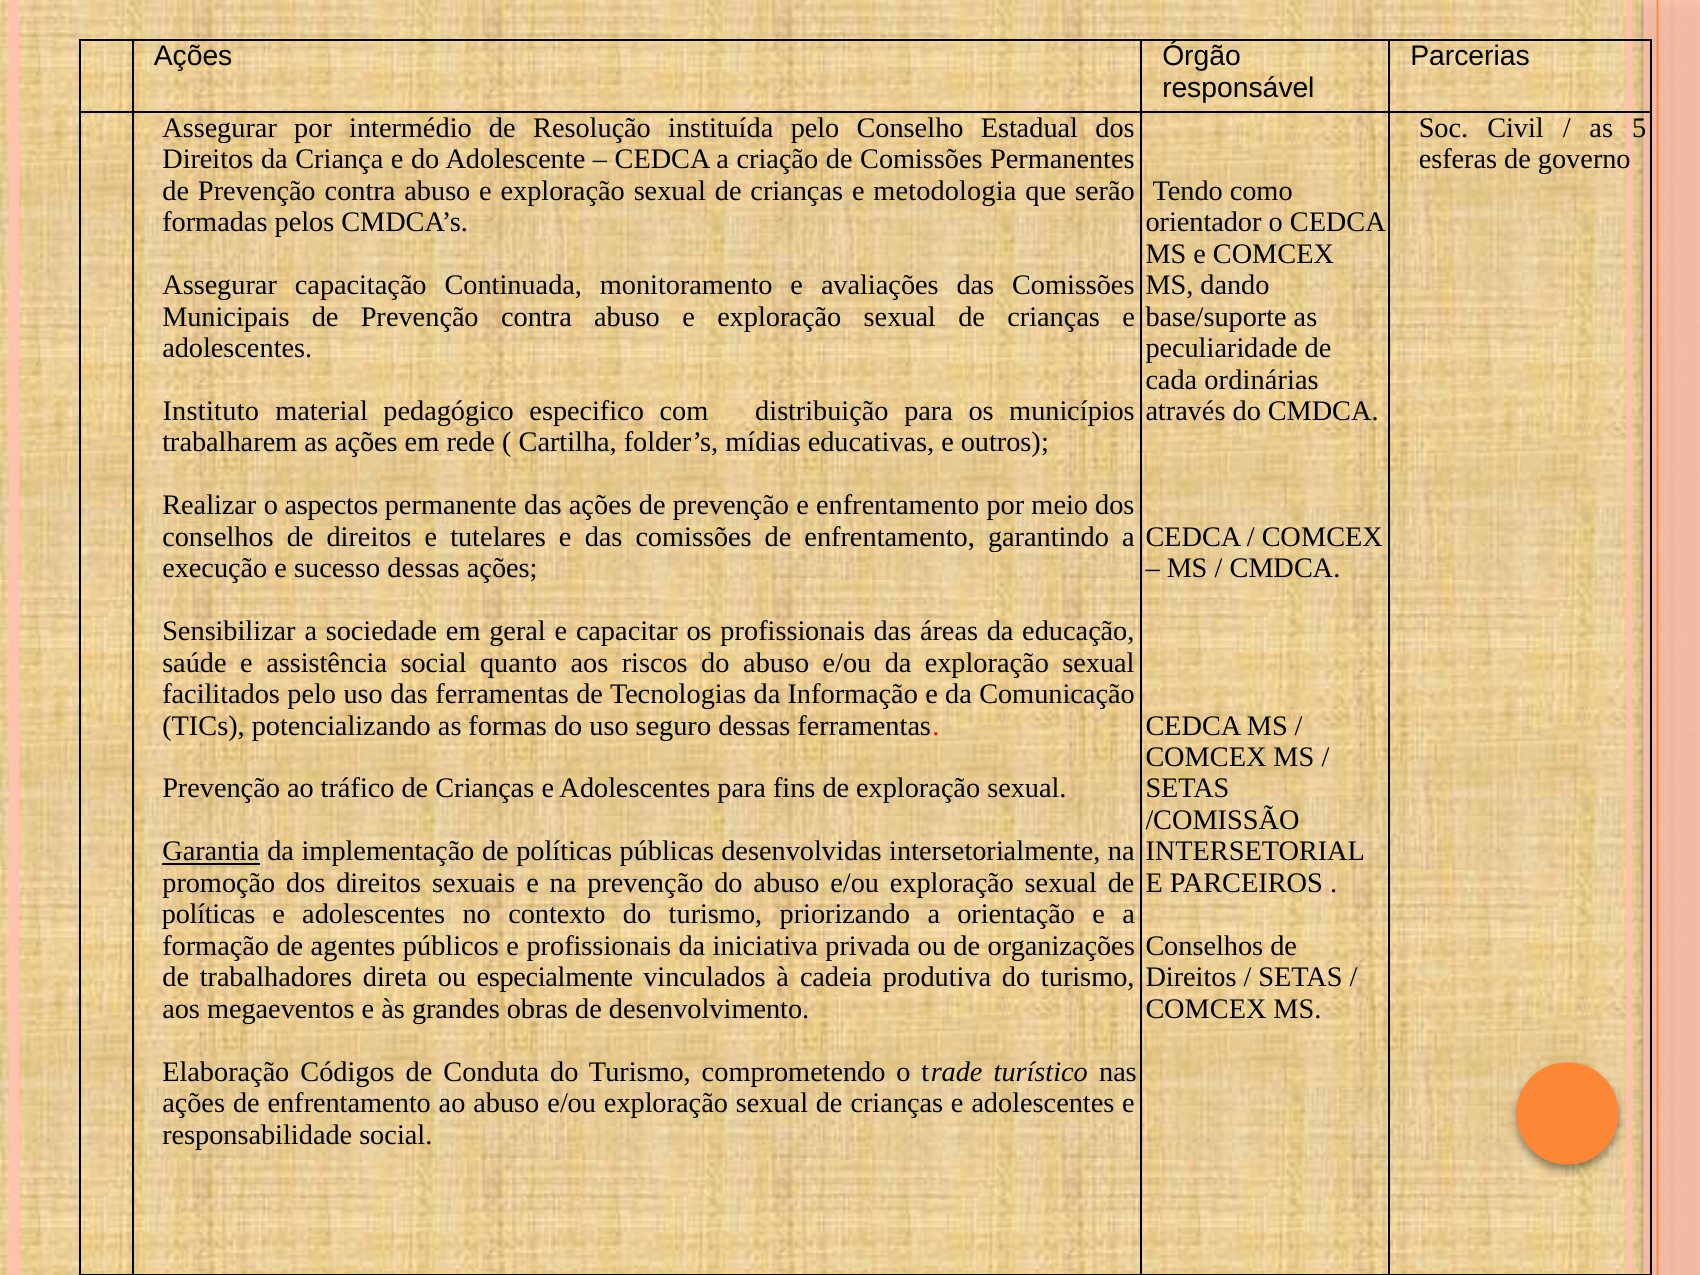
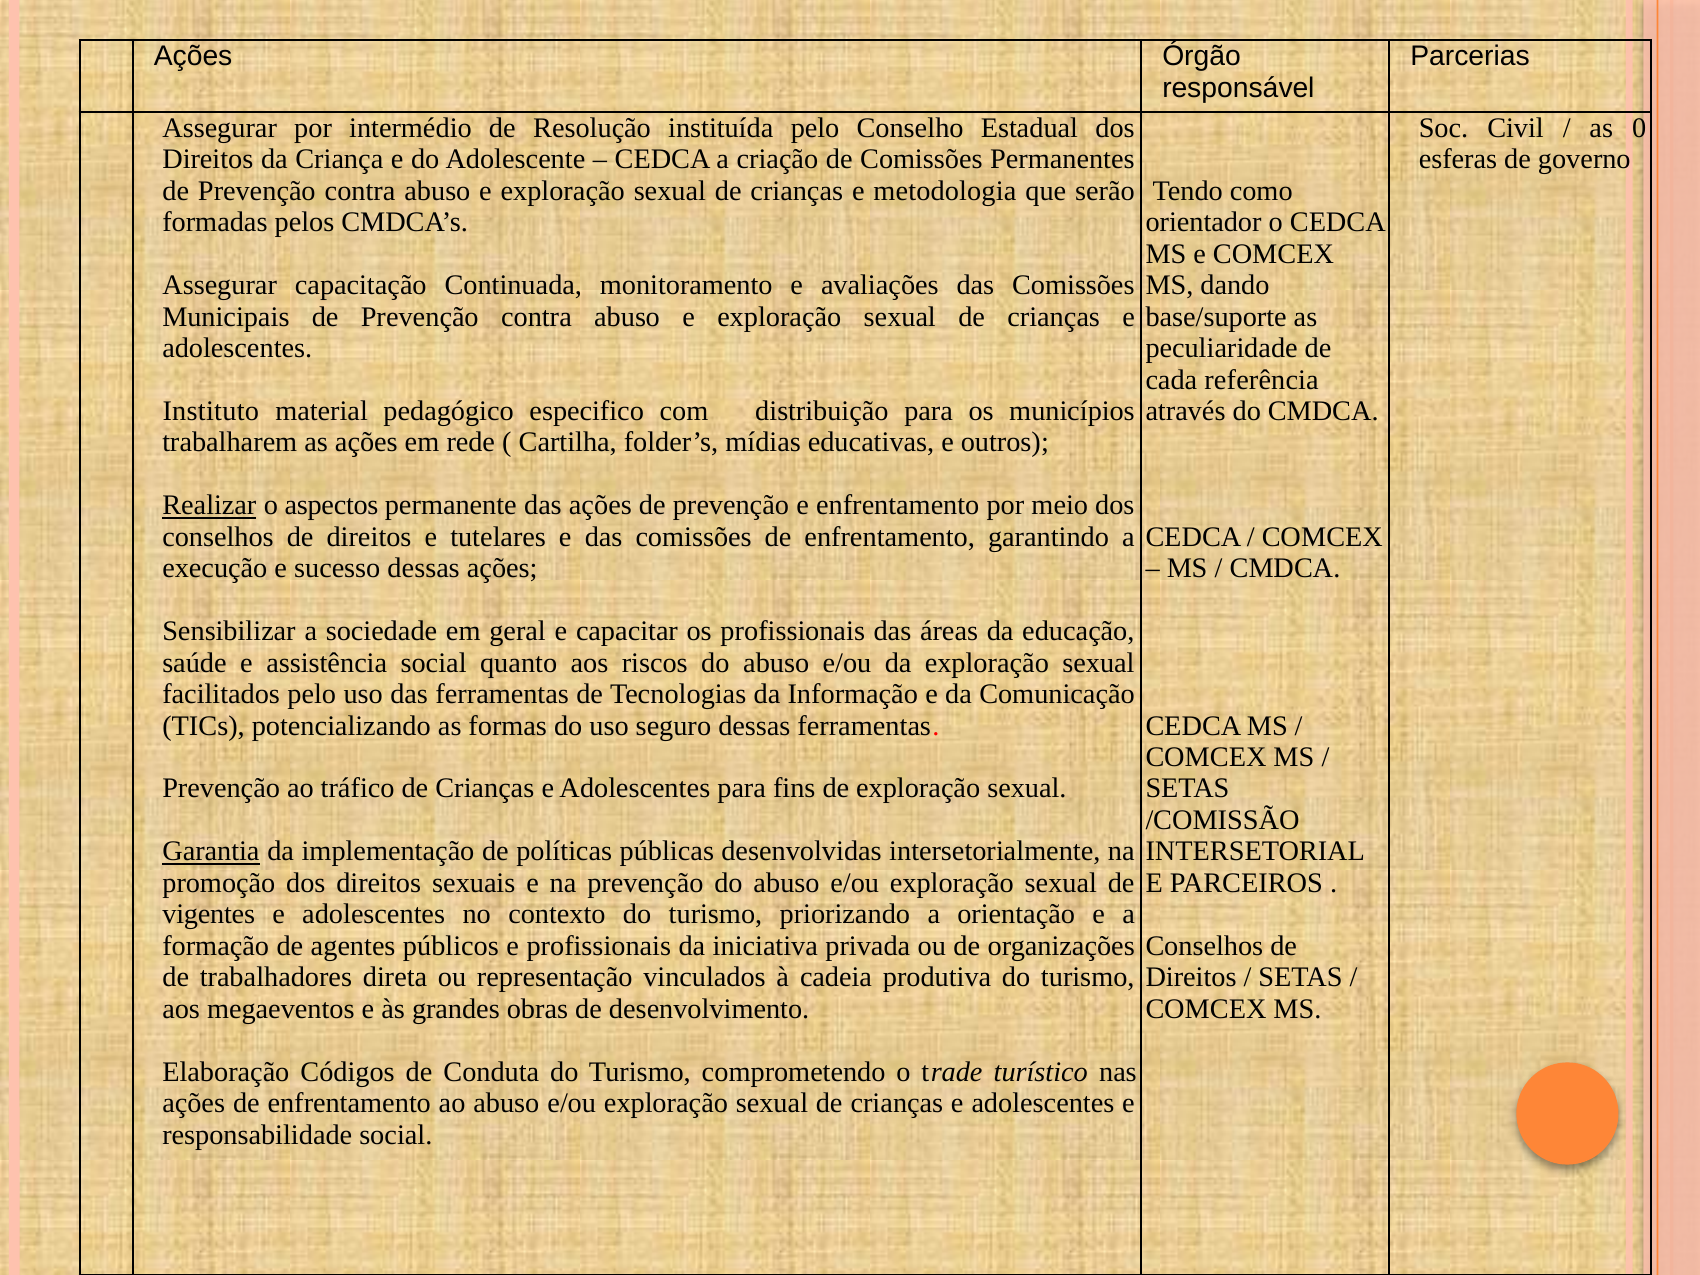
5: 5 -> 0
ordinárias: ordinárias -> referência
Realizar underline: none -> present
políticas at (209, 914): políticas -> vigentes
especialmente: especialmente -> representação
